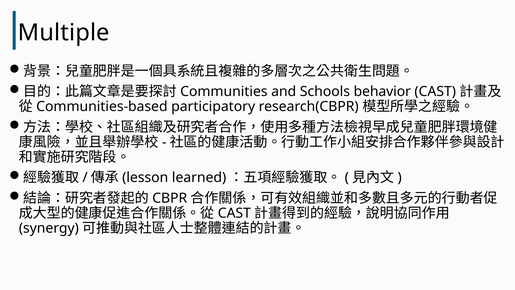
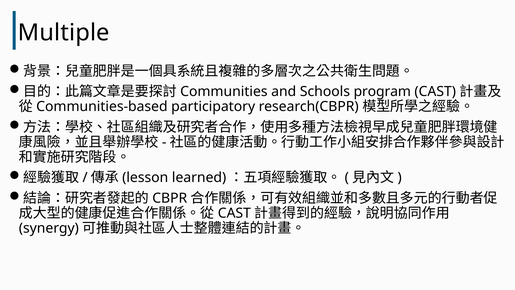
behavior: behavior -> program
